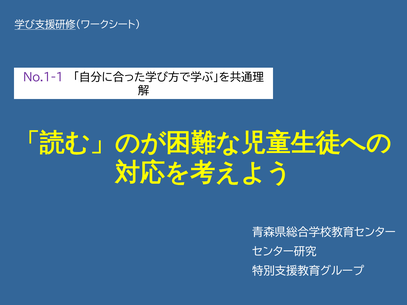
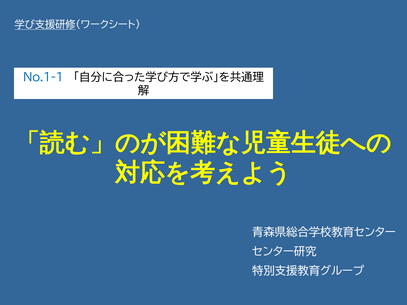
No.1-1 colour: purple -> blue
